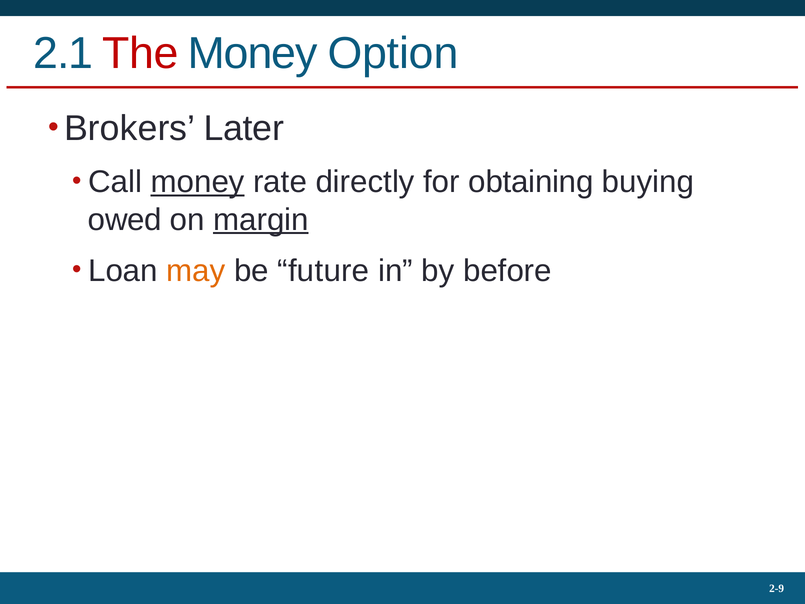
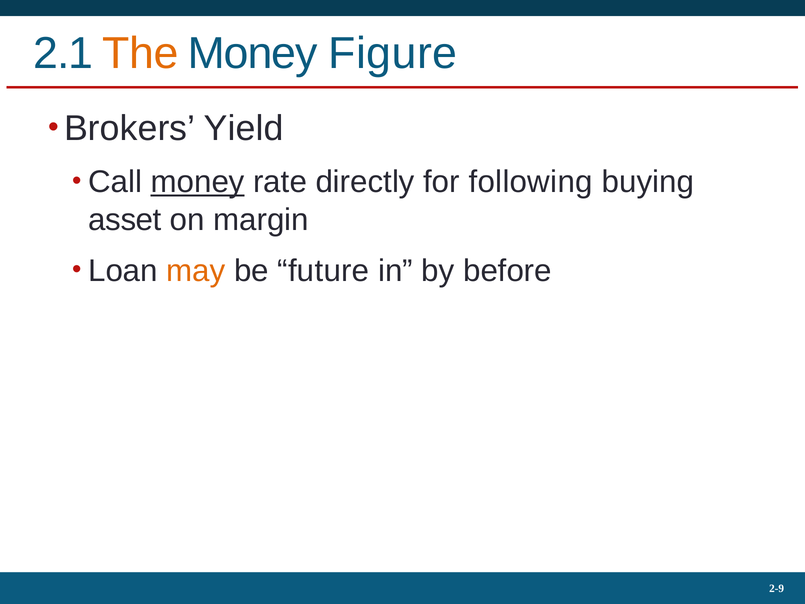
The colour: red -> orange
Option: Option -> Figure
Later: Later -> Yield
obtaining: obtaining -> following
owed: owed -> asset
margin underline: present -> none
